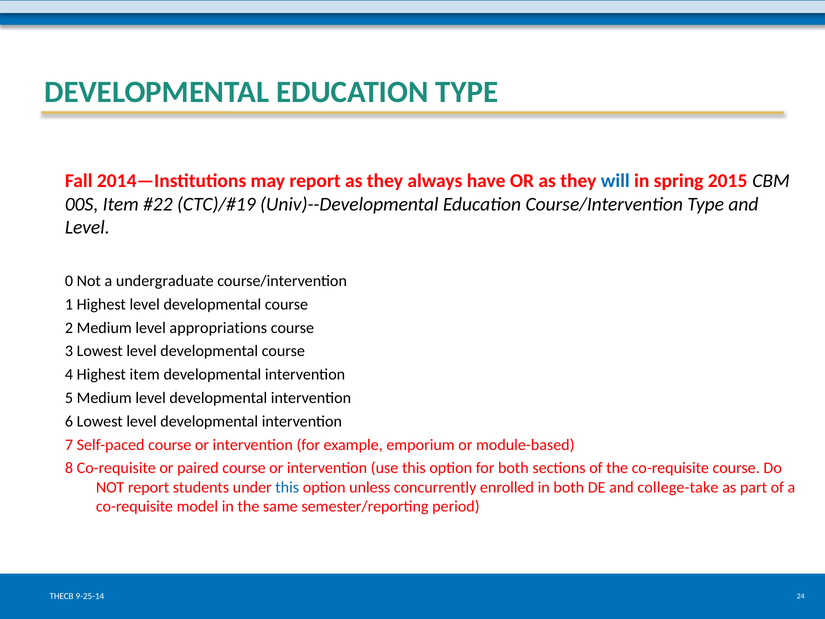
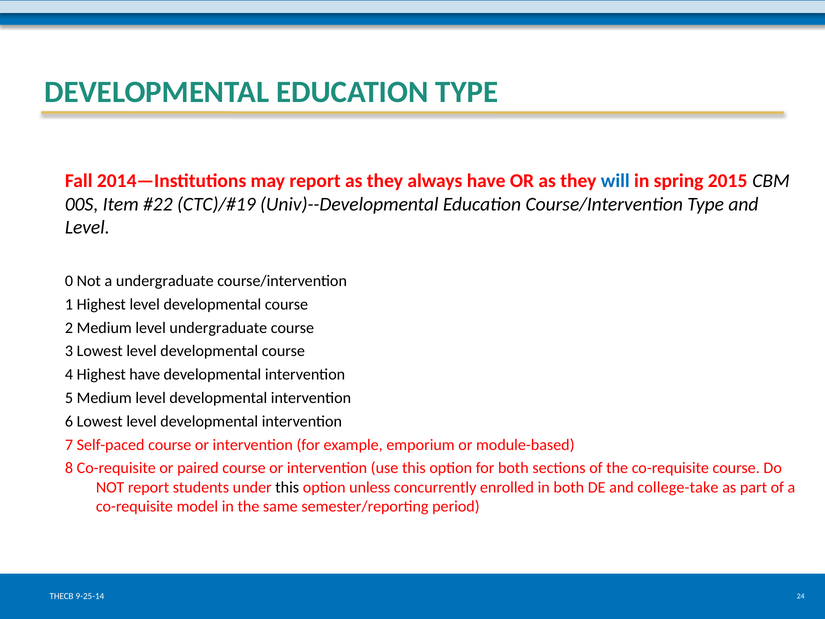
level appropriations: appropriations -> undergraduate
Highest item: item -> have
this at (287, 487) colour: blue -> black
